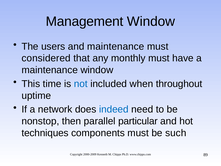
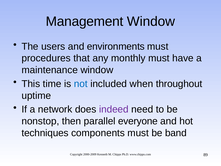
and maintenance: maintenance -> environments
considered: considered -> procedures
indeed colour: blue -> purple
particular: particular -> everyone
such: such -> band
